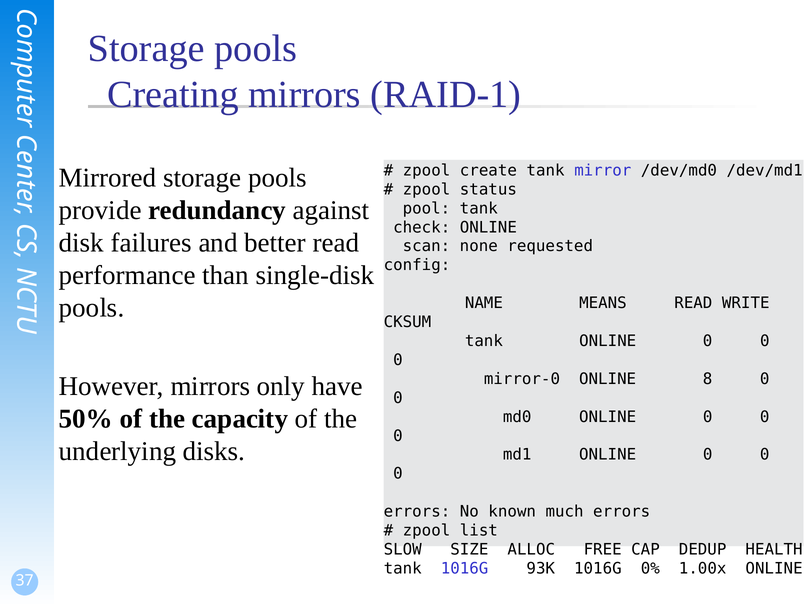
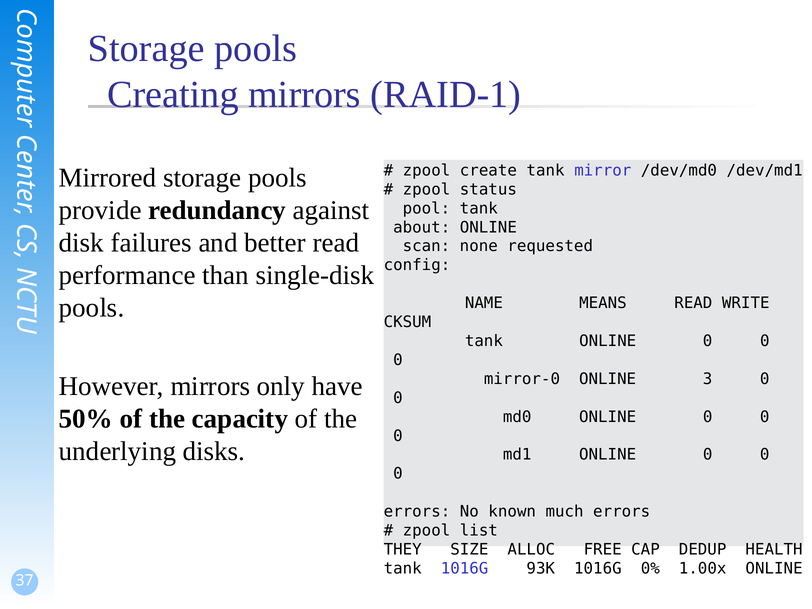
check: check -> about
8: 8 -> 3
SLOW: SLOW -> THEY
